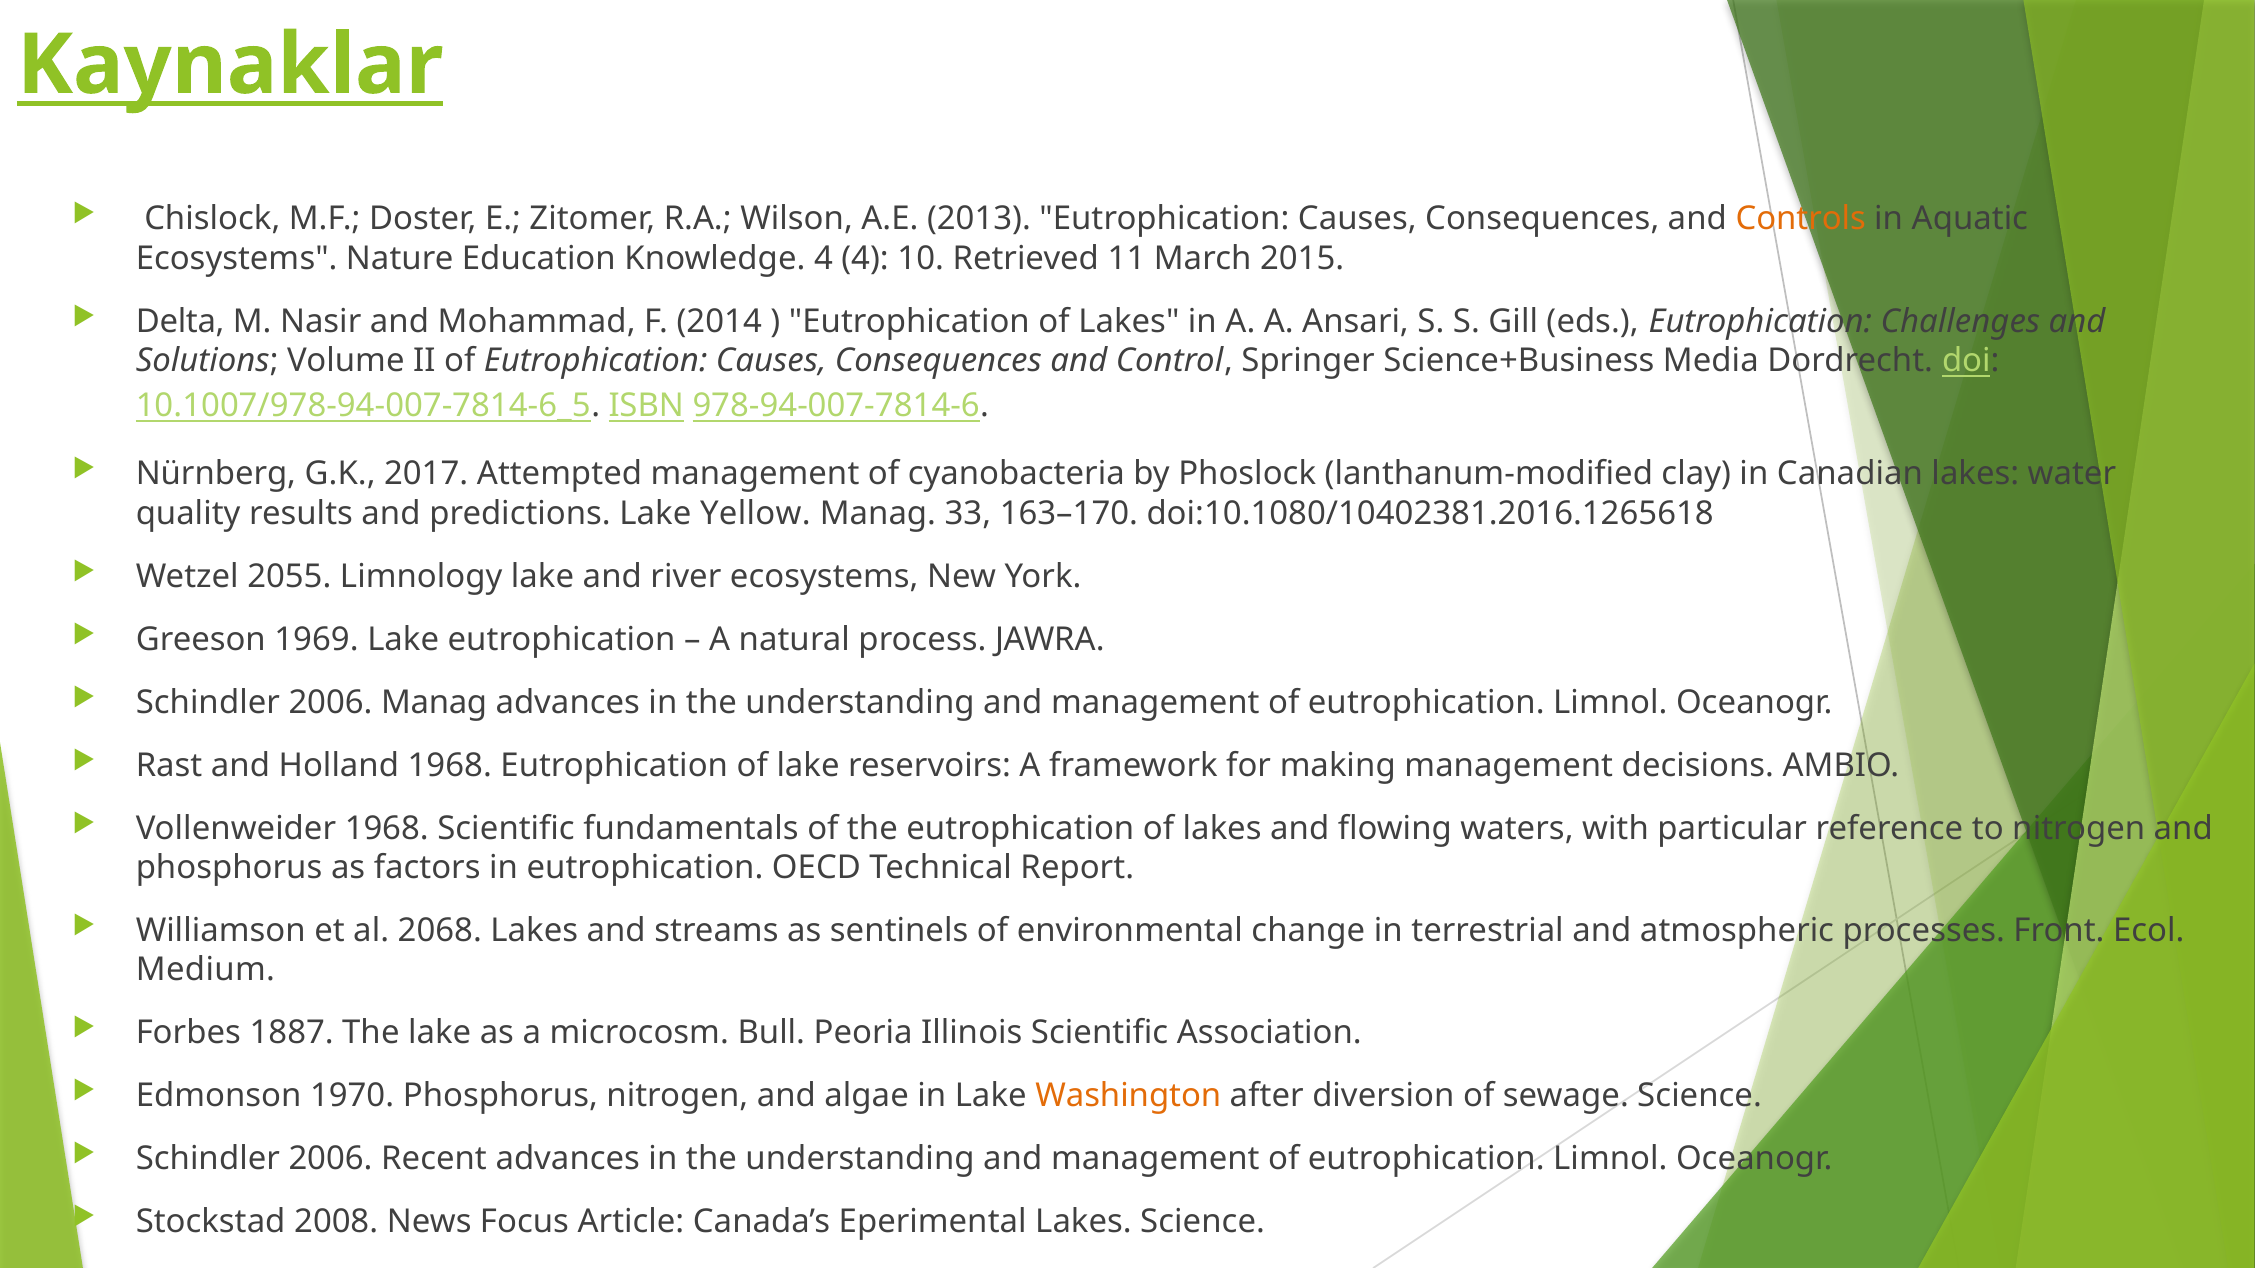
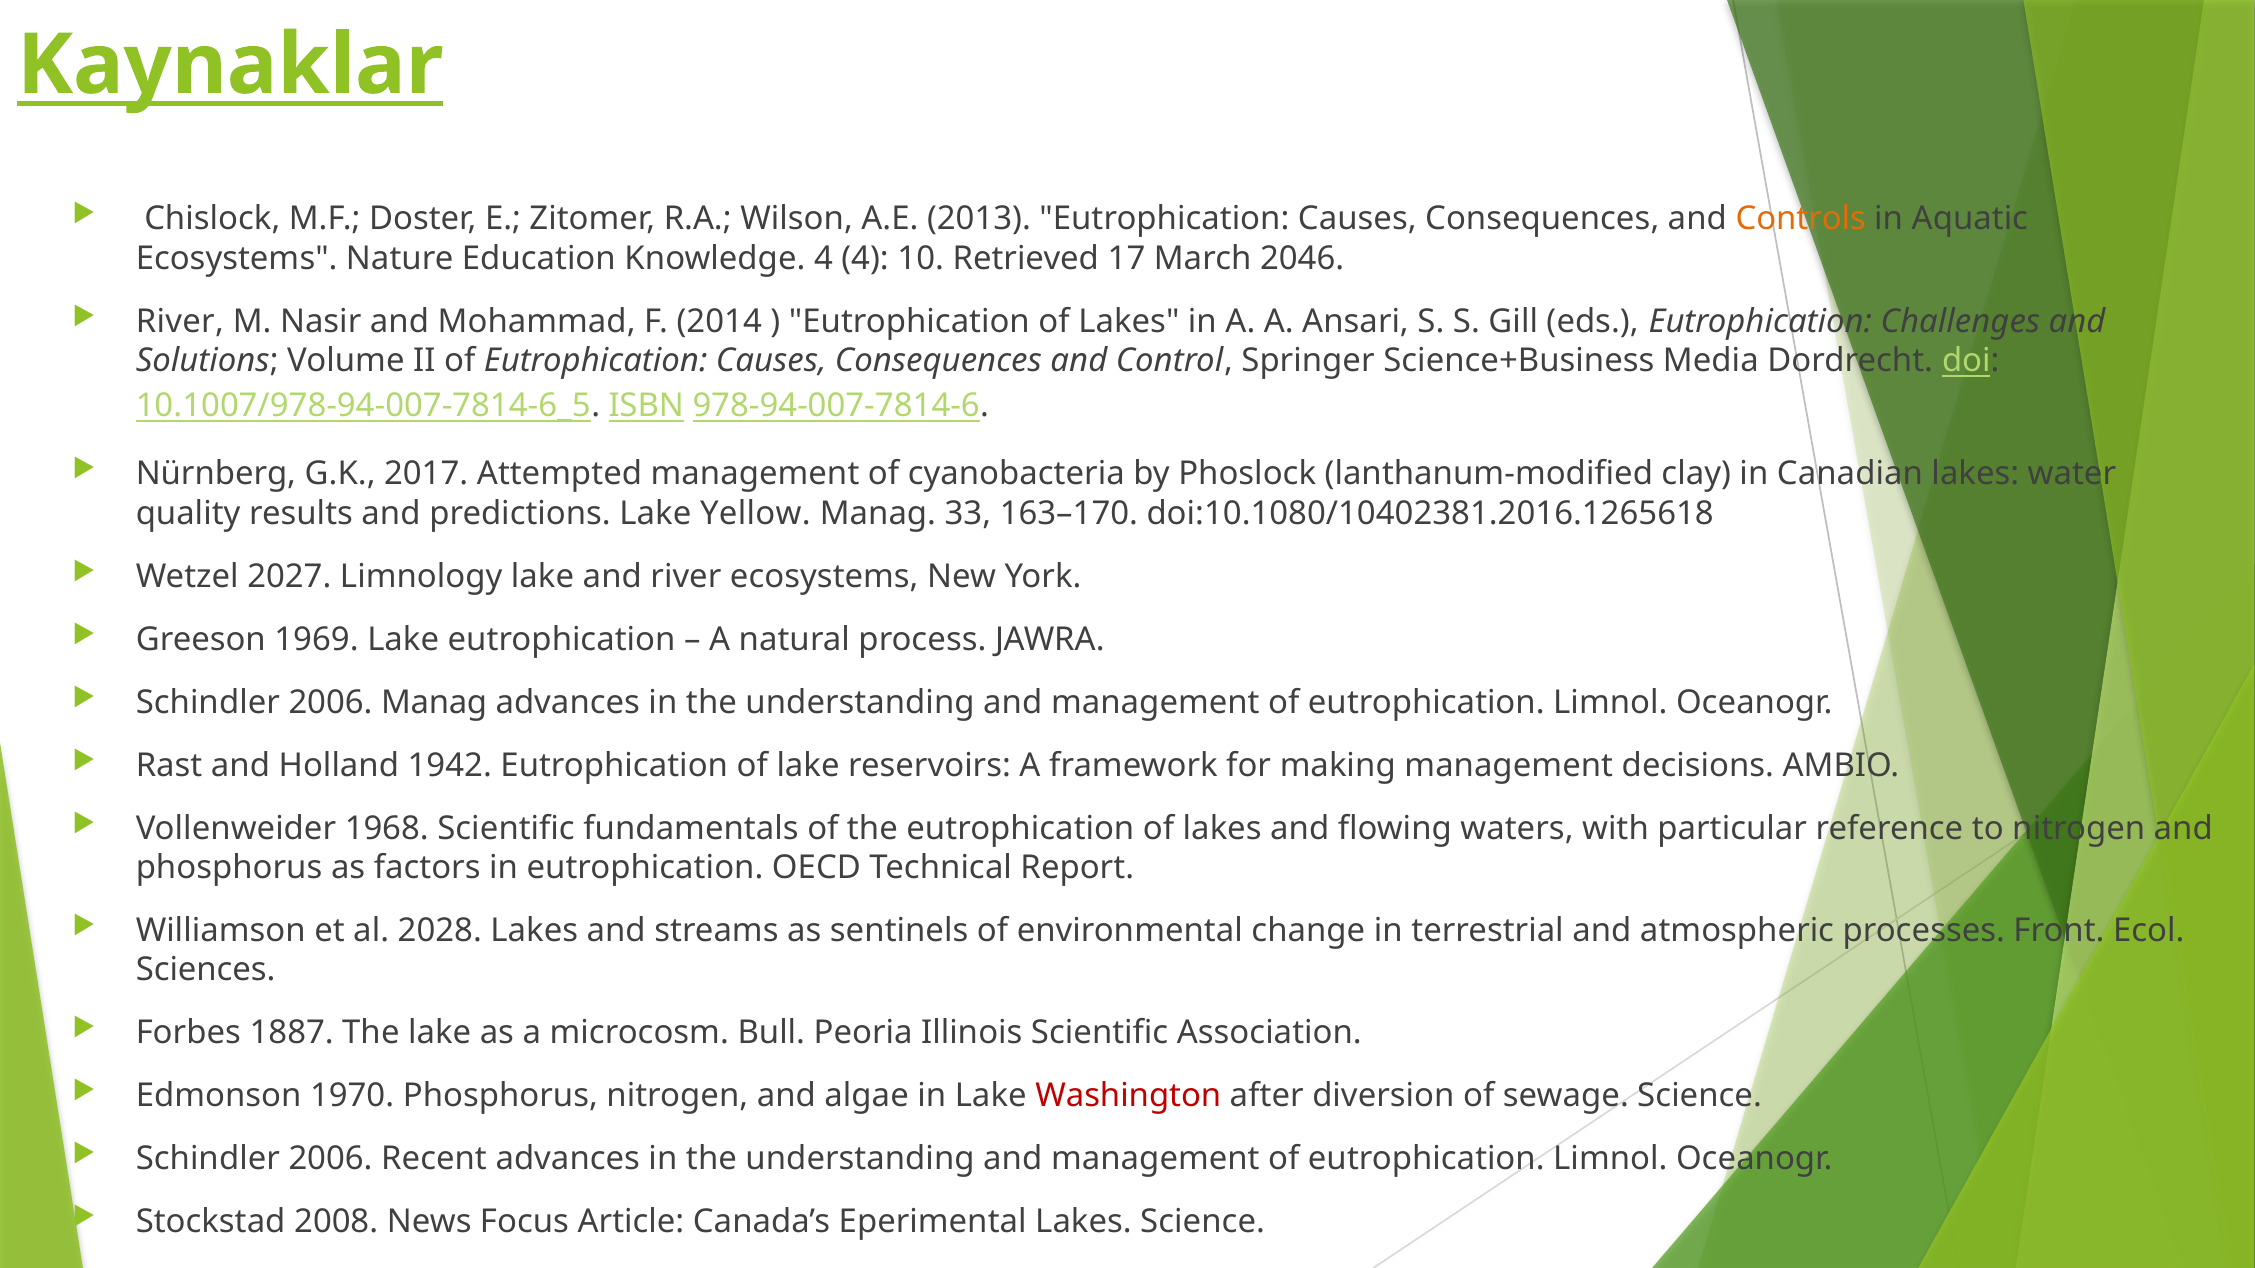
11: 11 -> 17
2015: 2015 -> 2046
Delta at (180, 321): Delta -> River
2055: 2055 -> 2027
Holland 1968: 1968 -> 1942
2068: 2068 -> 2028
Medium: Medium -> Sciences
Washington colour: orange -> red
